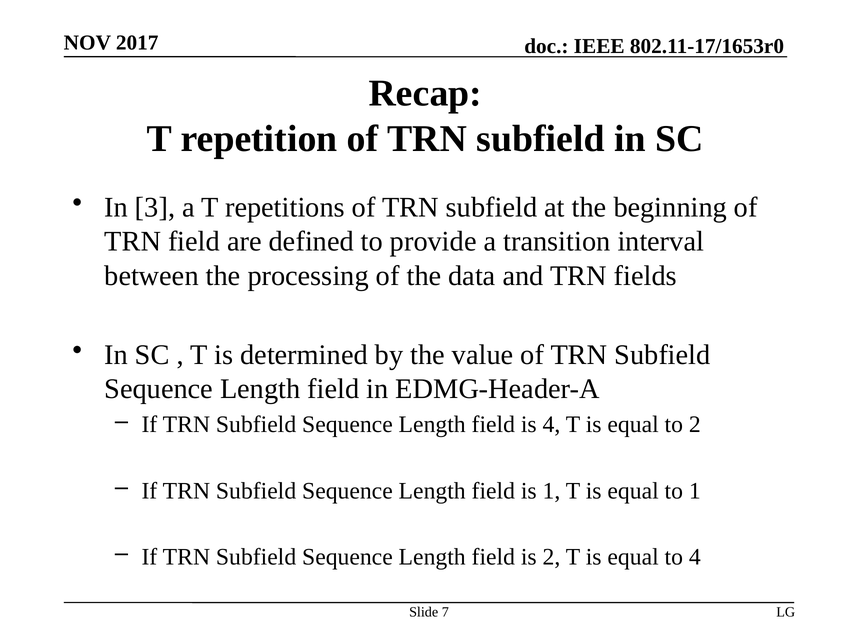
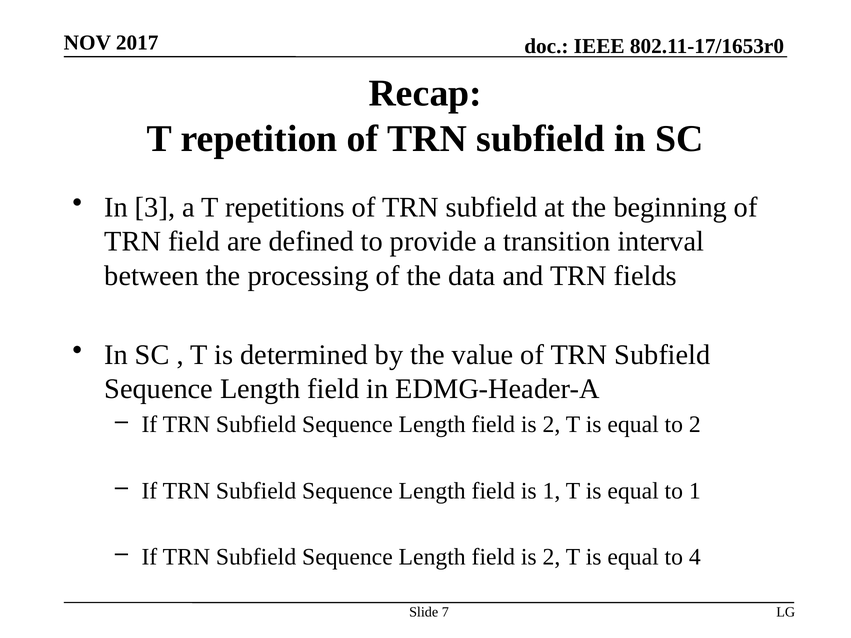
4 at (551, 425): 4 -> 2
